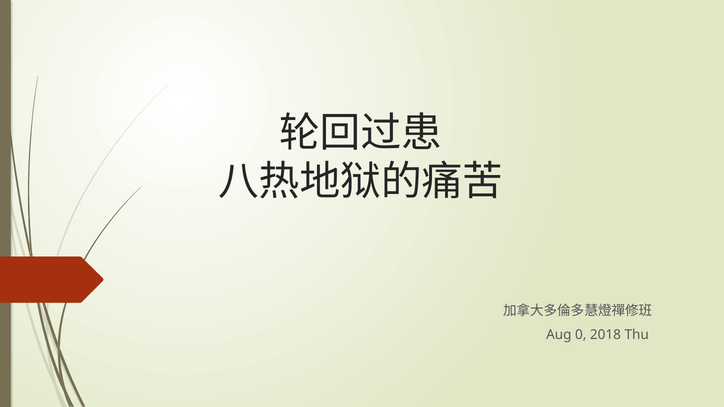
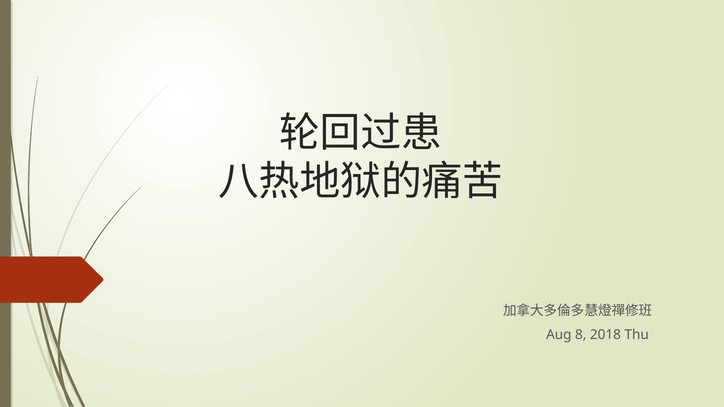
0: 0 -> 8
